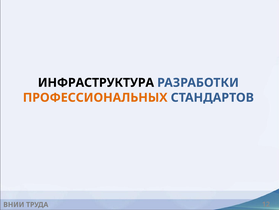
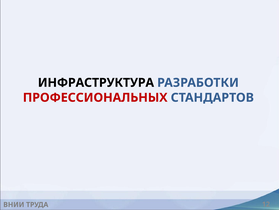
ПРОФЕССИОНАЛЬНЫХ colour: orange -> red
